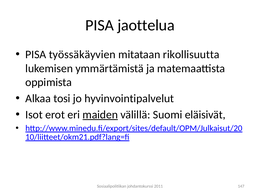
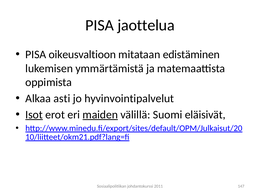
työssäkäyvien: työssäkäyvien -> oikeusvaltioon
rikollisuutta: rikollisuutta -> edistäminen
tosi: tosi -> asti
Isot underline: none -> present
